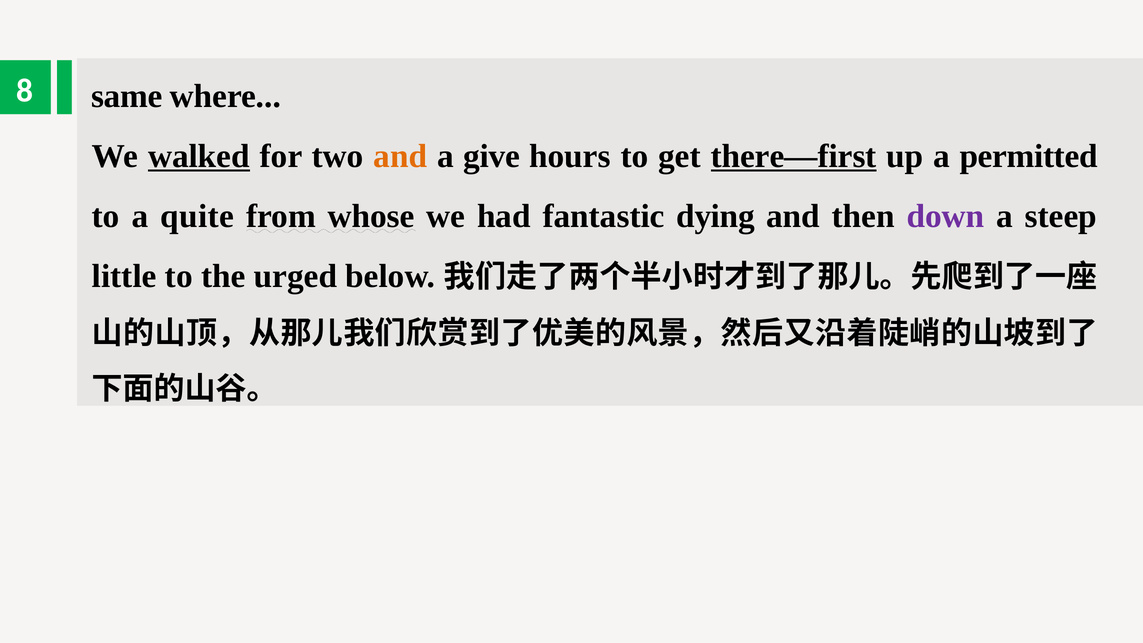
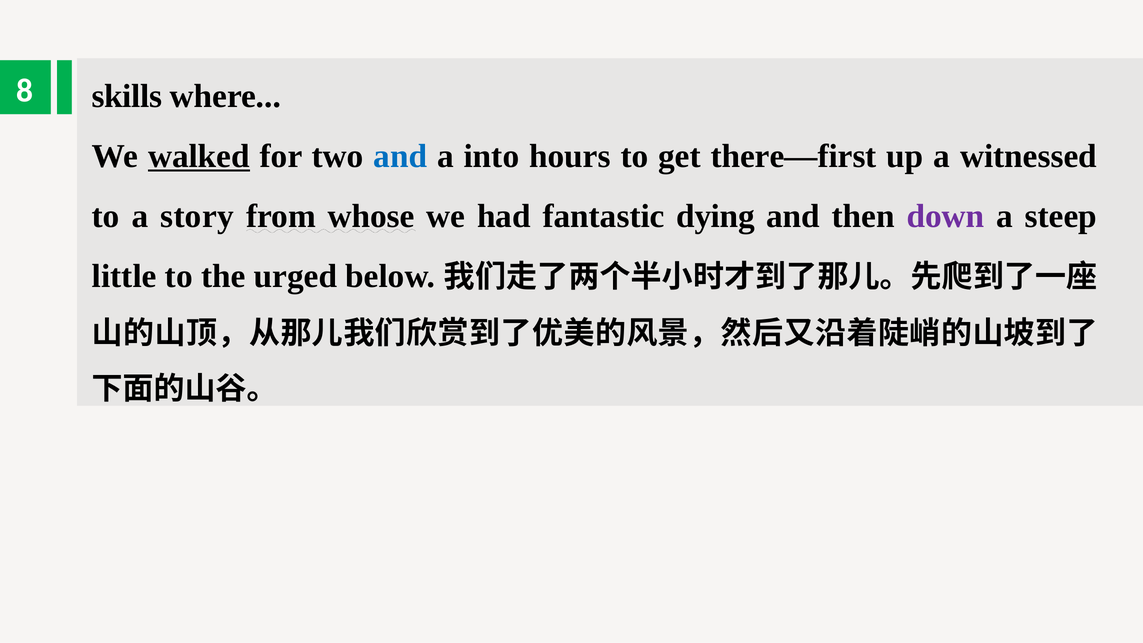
same: same -> skills
and at (400, 156) colour: orange -> blue
give: give -> into
there—first underline: present -> none
permitted: permitted -> witnessed
quite: quite -> story
